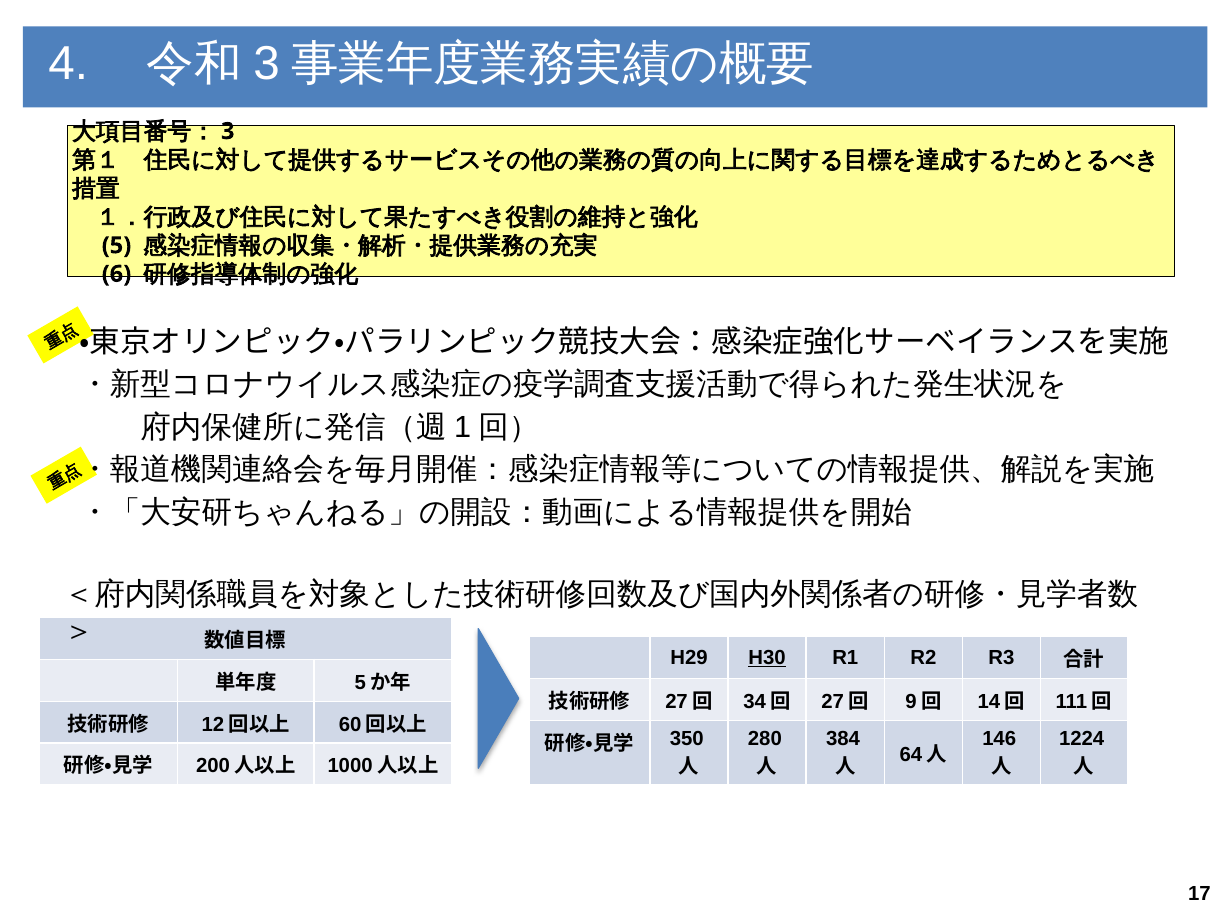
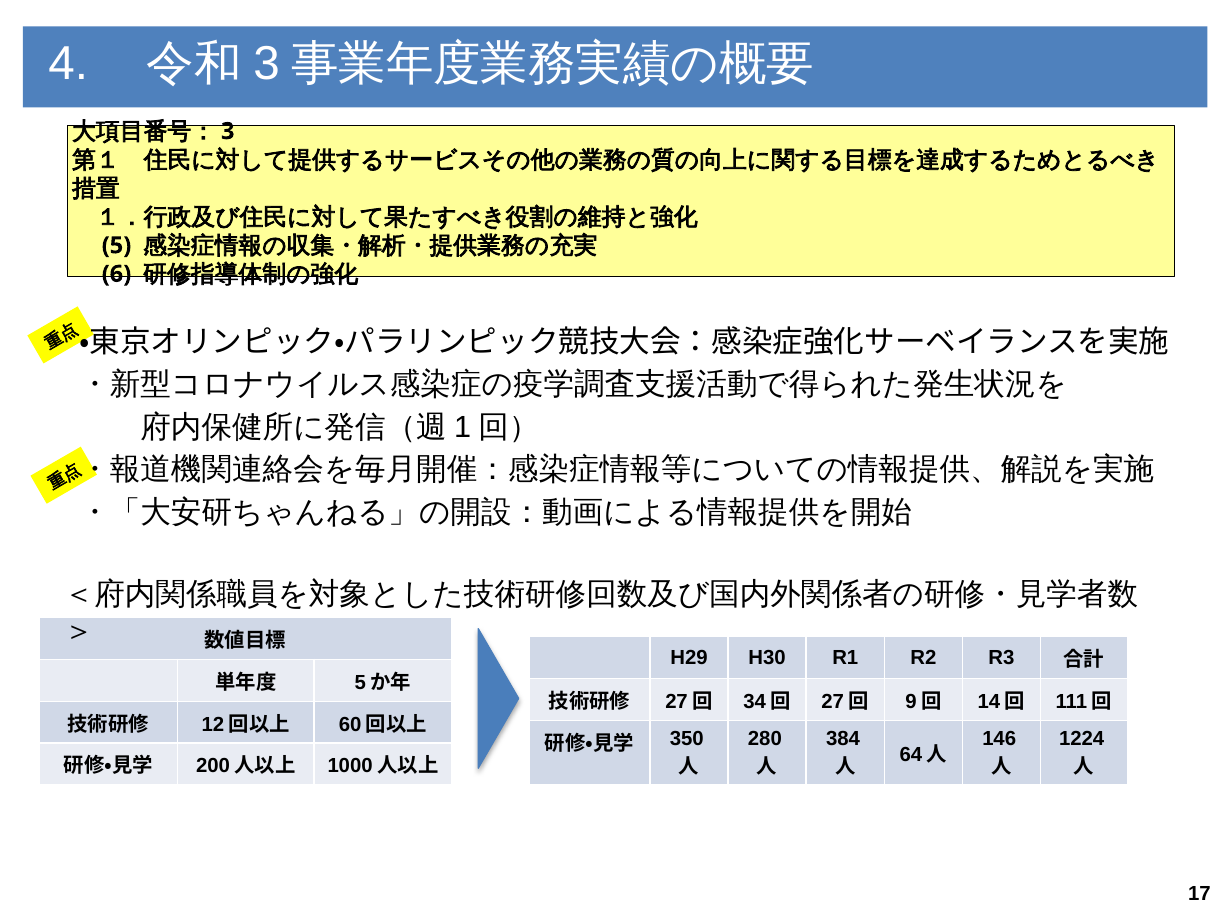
H30 underline: present -> none
